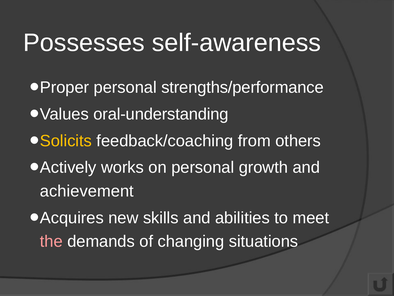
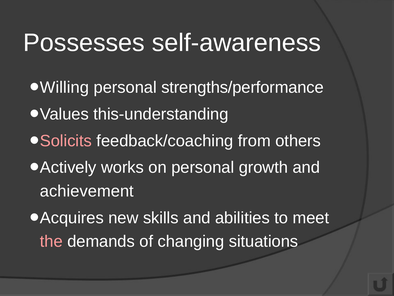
Proper: Proper -> Willing
oral-understanding: oral-understanding -> this-understanding
Solicits colour: yellow -> pink
